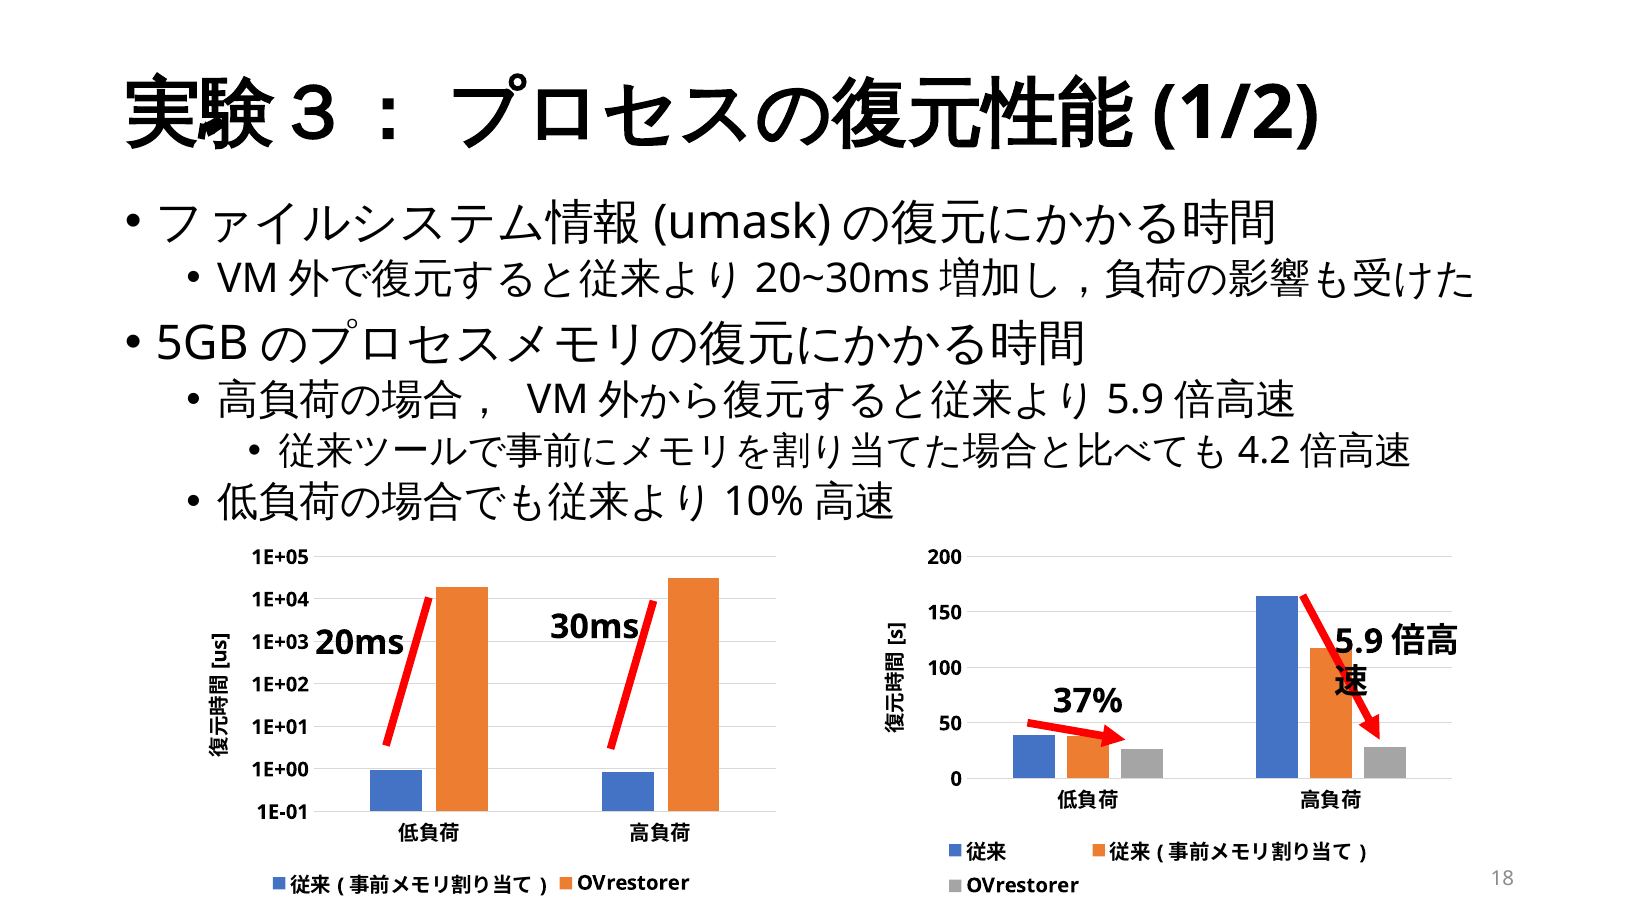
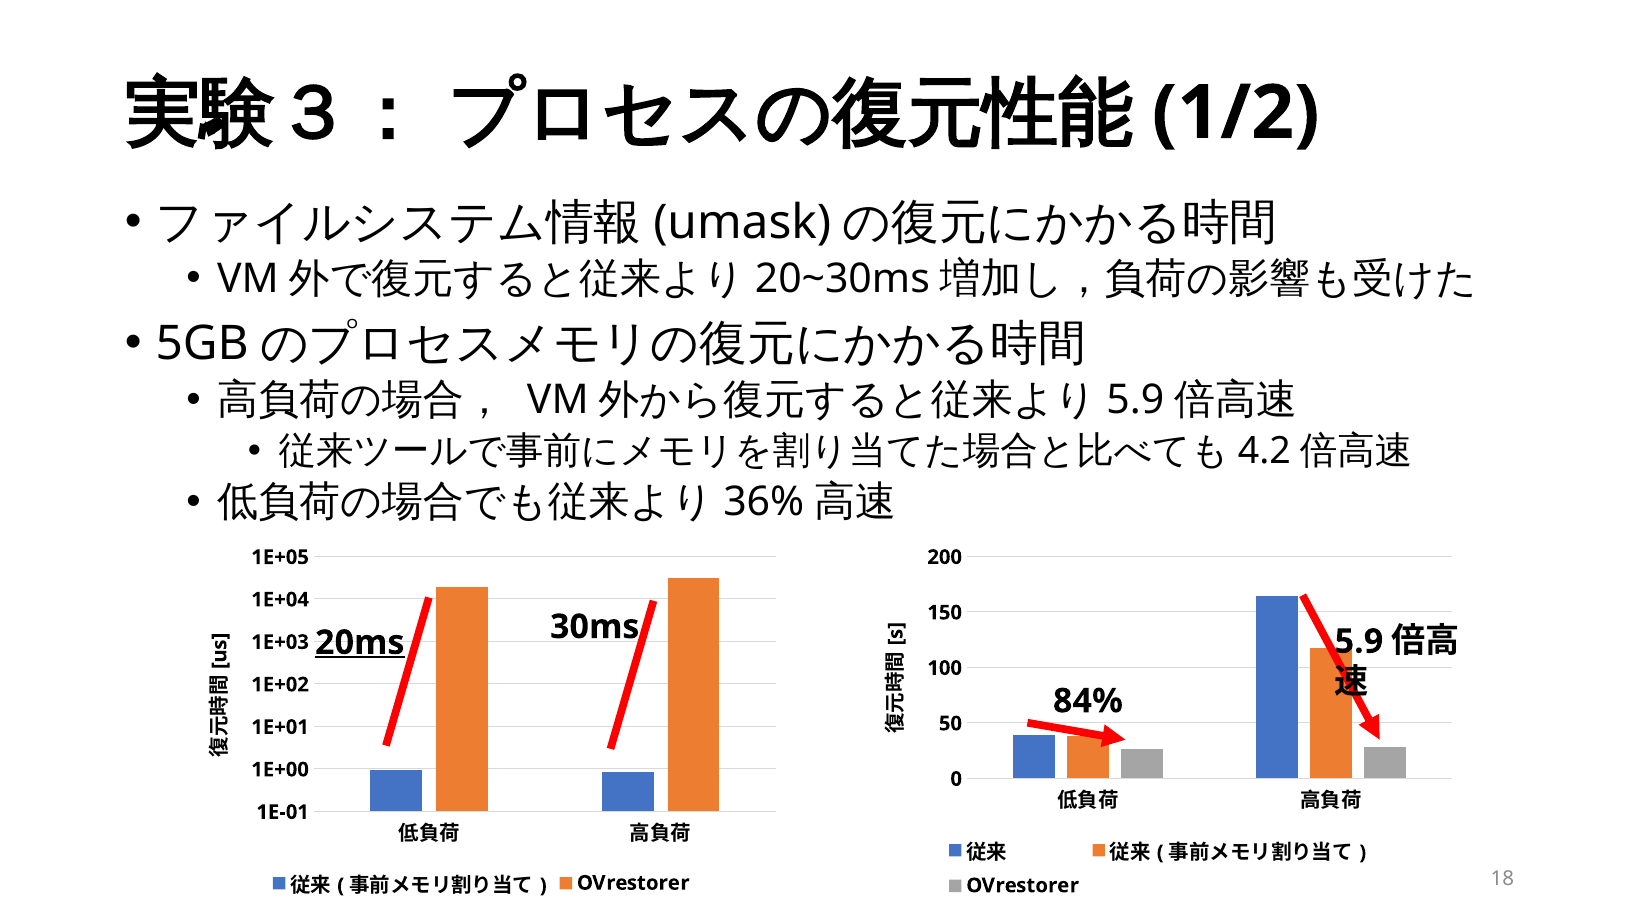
10%: 10% -> 36%
20ms underline: none -> present
37%: 37% -> 84%
